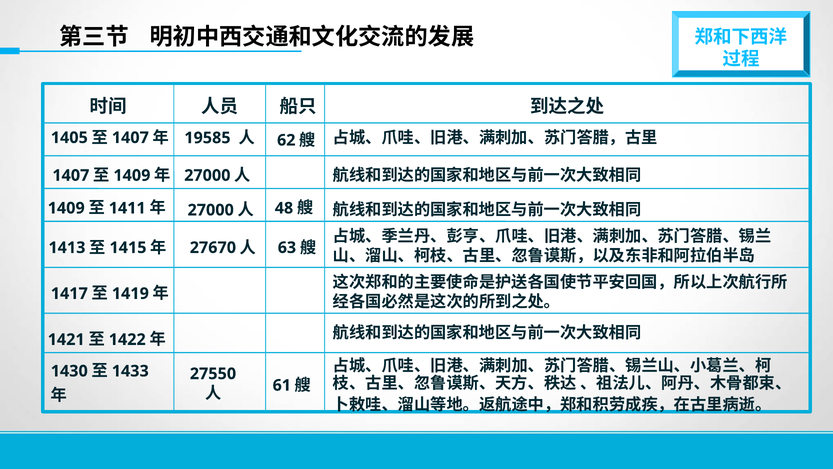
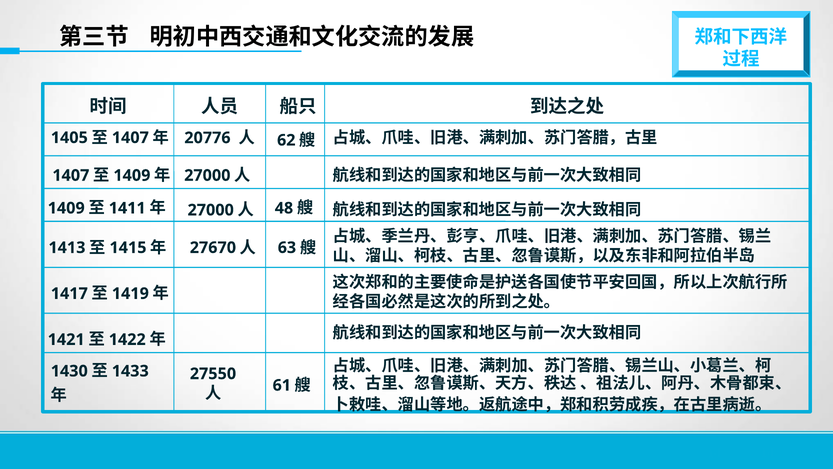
19585: 19585 -> 20776
